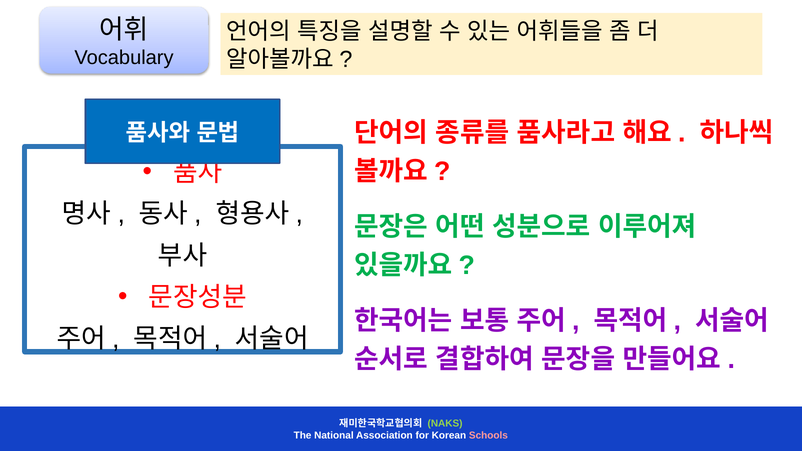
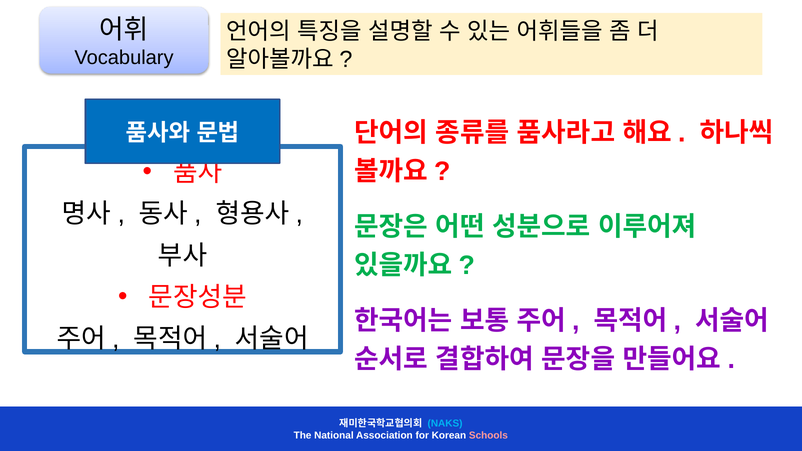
NAKS colour: light green -> light blue
